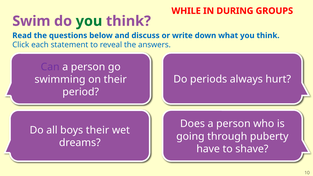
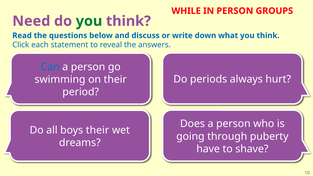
IN DURING: DURING -> PERSON
Swim at (31, 21): Swim -> Need
Can at (50, 67) colour: purple -> blue
